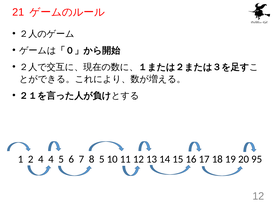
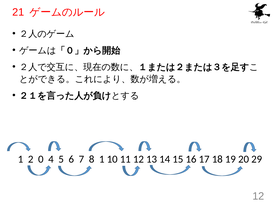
2 4: 4 -> 0
8 5: 5 -> 1
95: 95 -> 29
